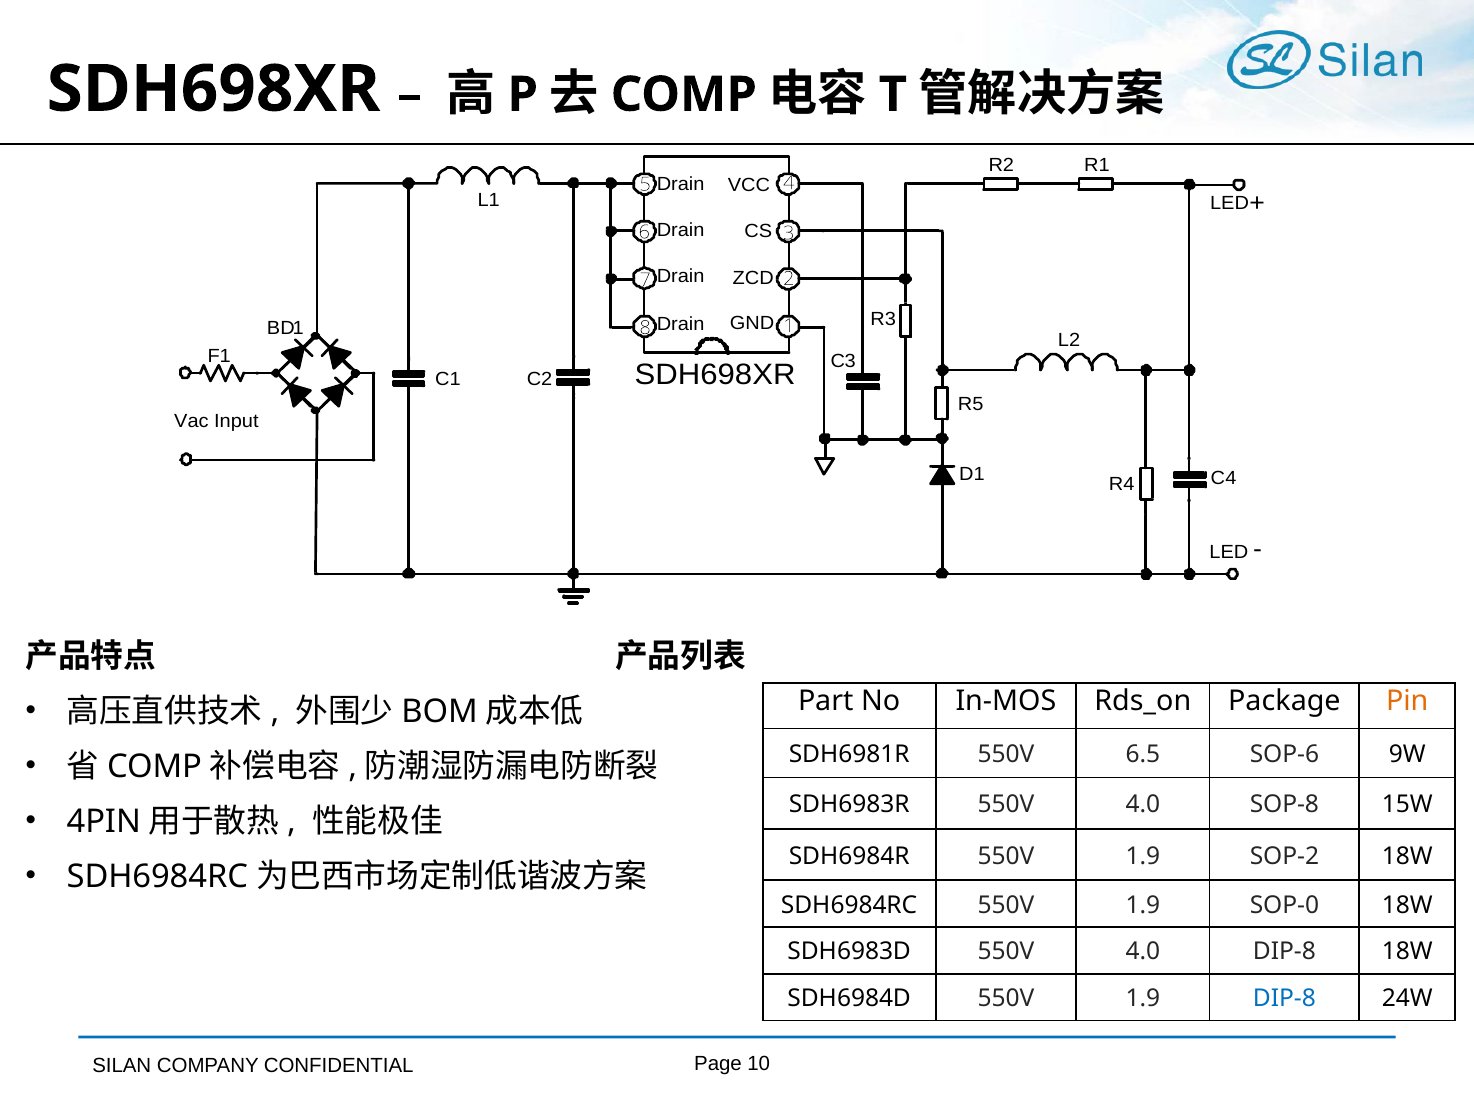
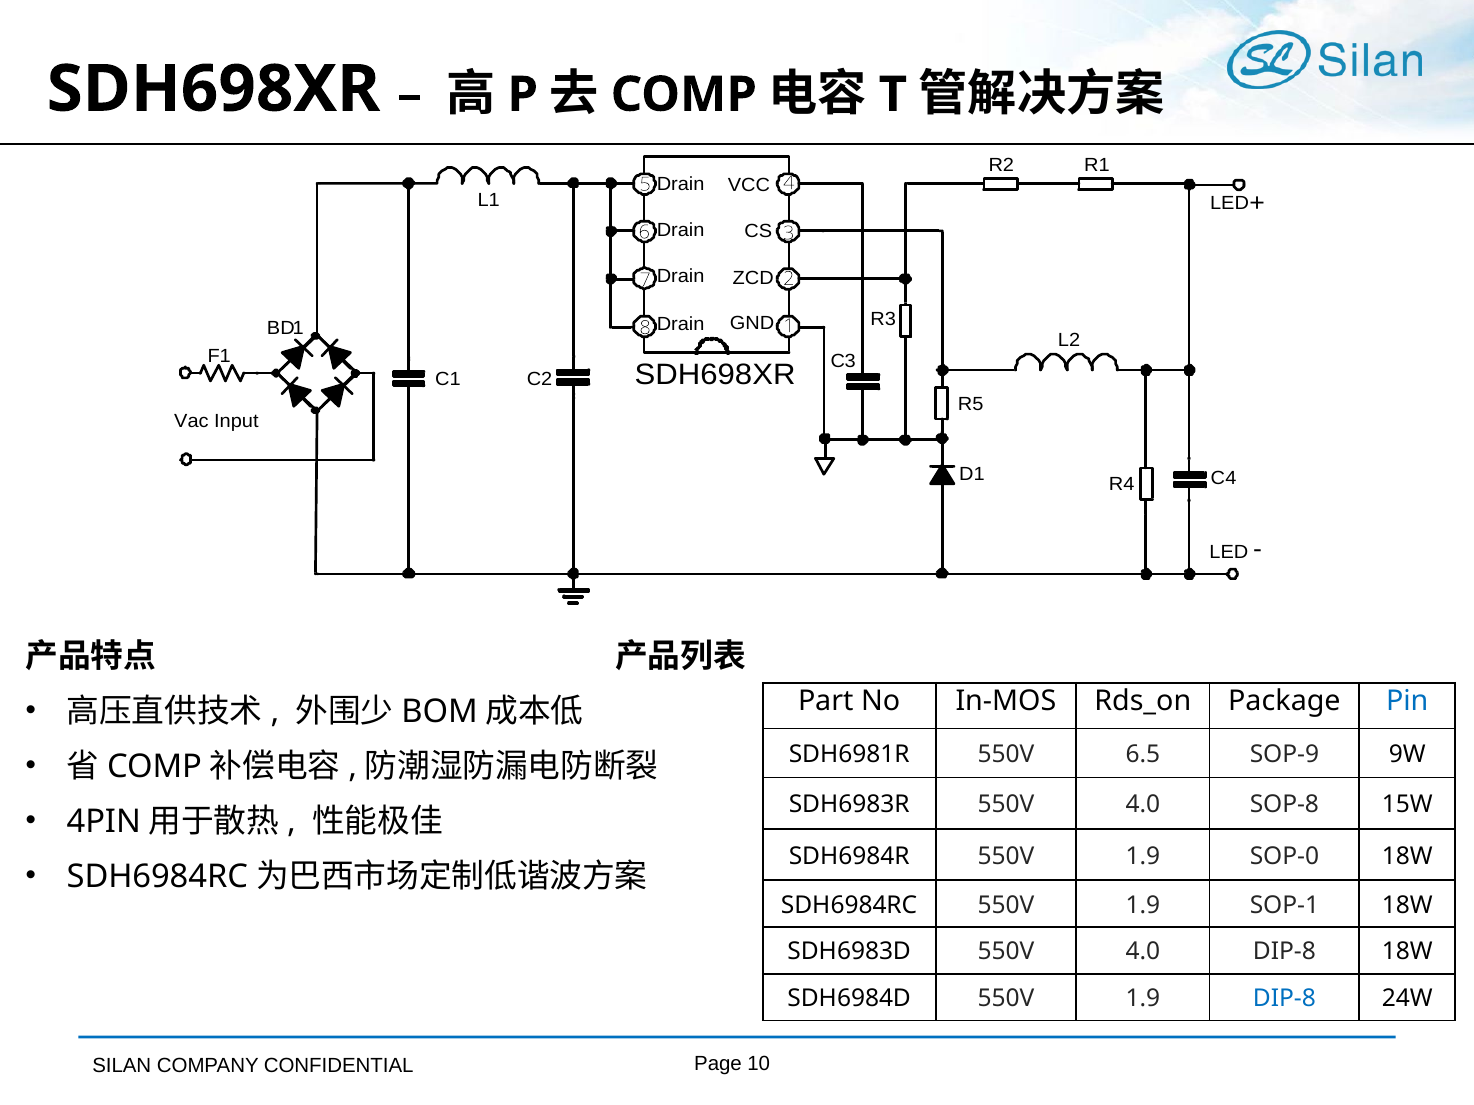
Pin colour: orange -> blue
SOP-6: SOP-6 -> SOP-9
SOP-2: SOP-2 -> SOP-0
SOP-0: SOP-0 -> SOP-1
